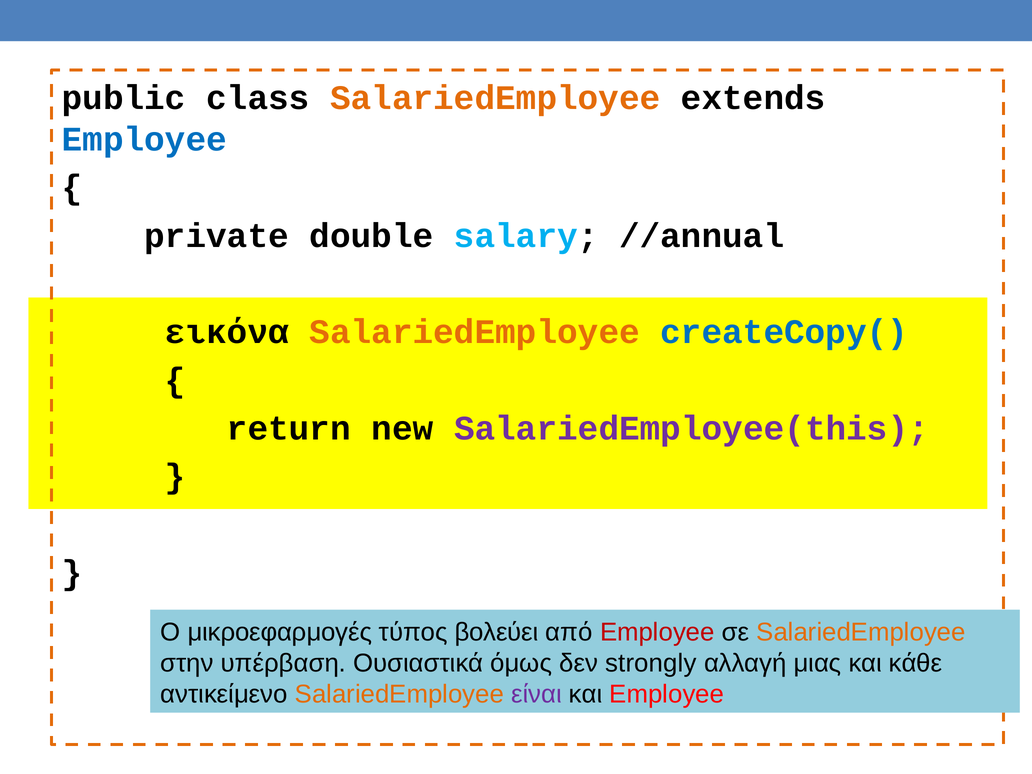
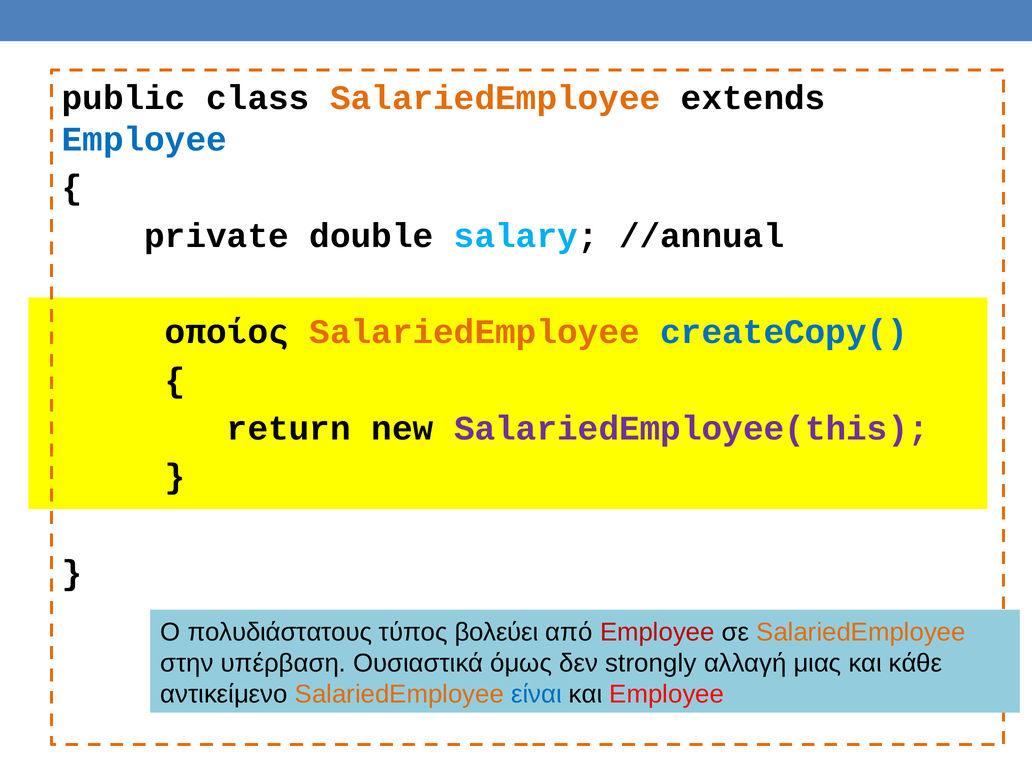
εικόνα: εικόνα -> οποίος
μικροεφαρμογές: μικροεφαρμογές -> πολυδιάστατους
είναι colour: purple -> blue
